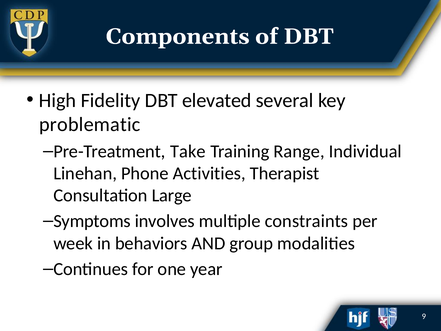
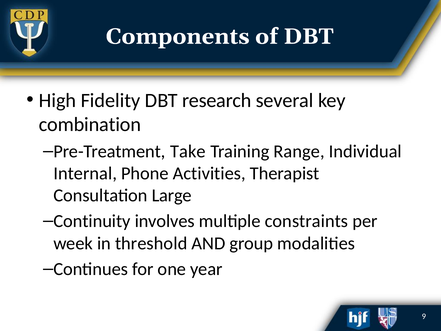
elevated: elevated -> research
problematic: problematic -> combination
Linehan: Linehan -> Internal
Symptoms: Symptoms -> Continuity
behaviors: behaviors -> threshold
